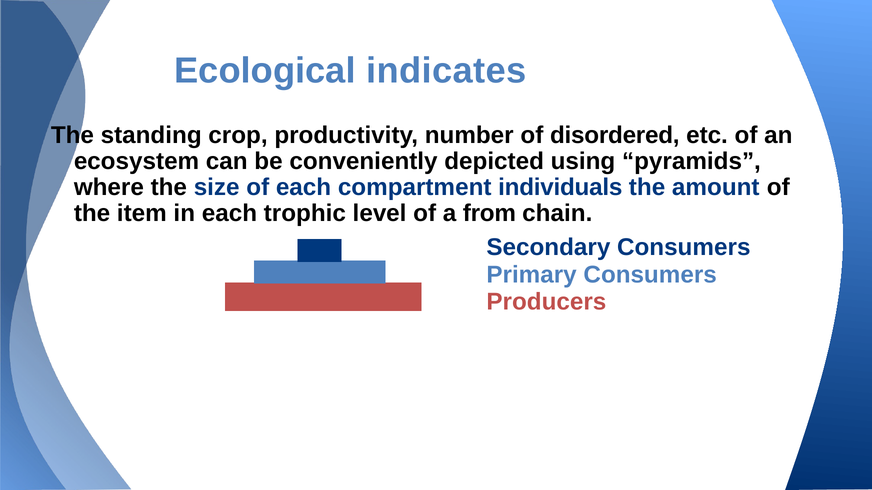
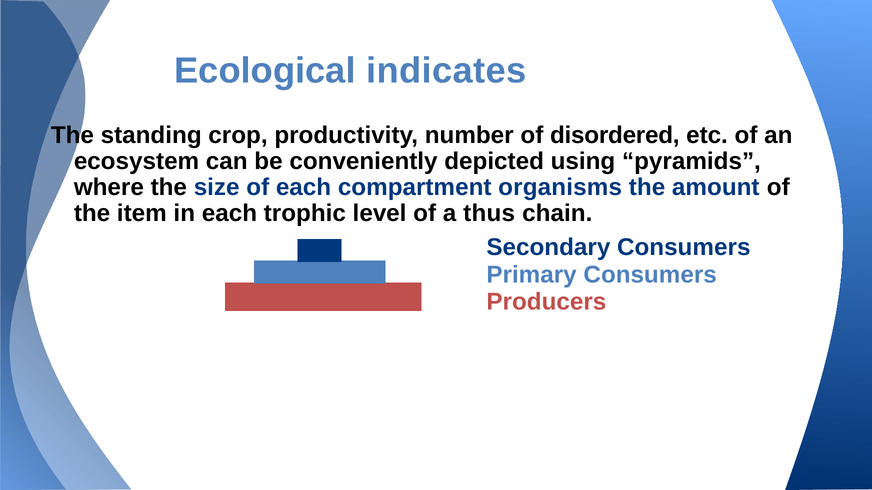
individuals: individuals -> organisms
from: from -> thus
